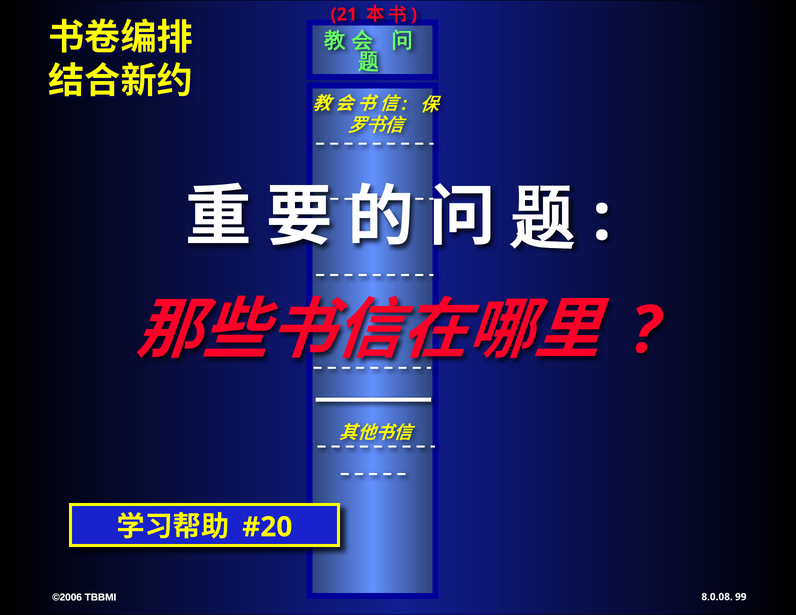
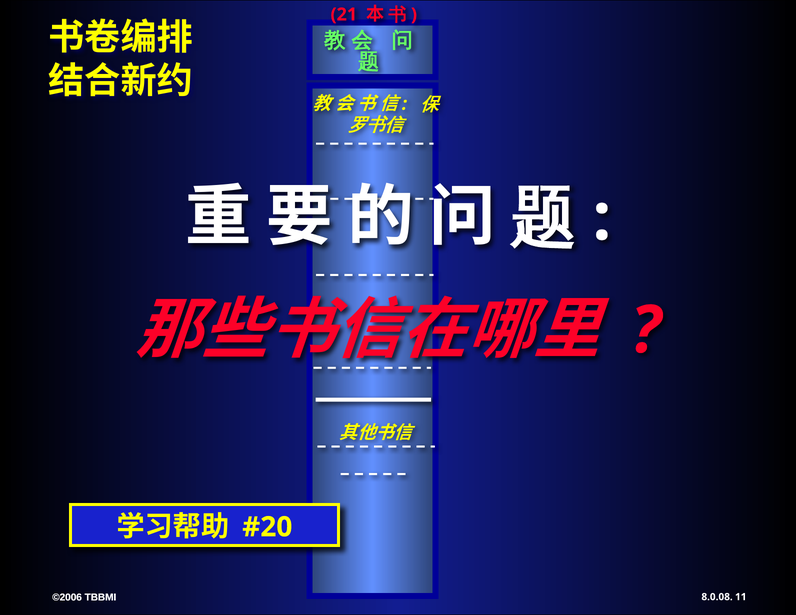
99: 99 -> 11
